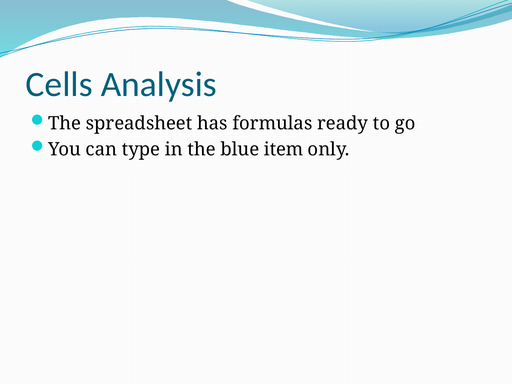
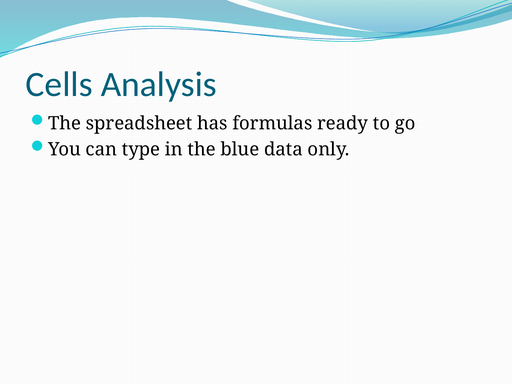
item: item -> data
